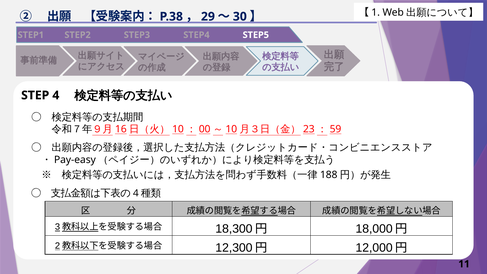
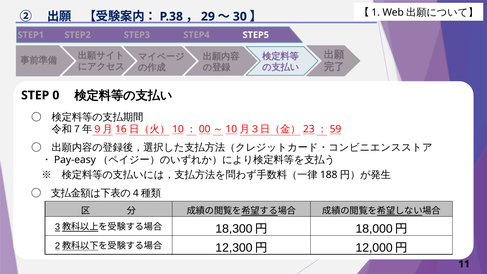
4: 4 -> 0
